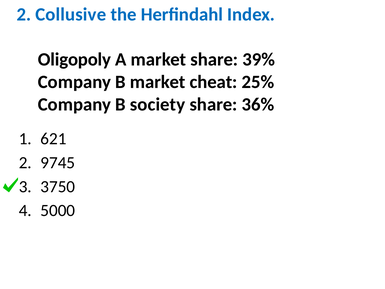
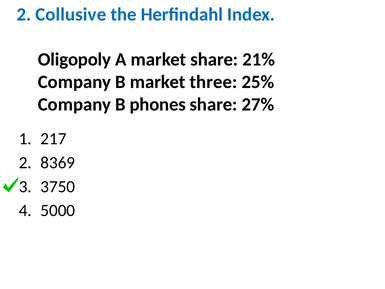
39%: 39% -> 21%
cheat: cheat -> three
society: society -> phones
36%: 36% -> 27%
621: 621 -> 217
9745: 9745 -> 8369
